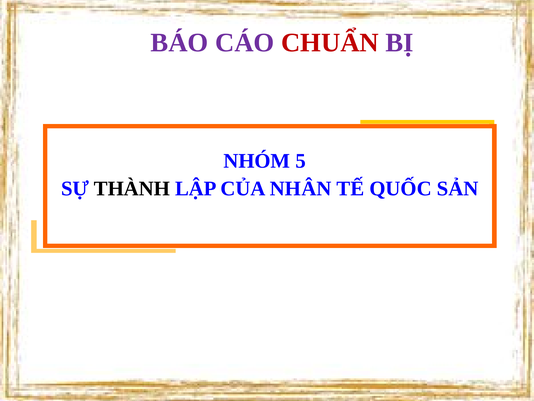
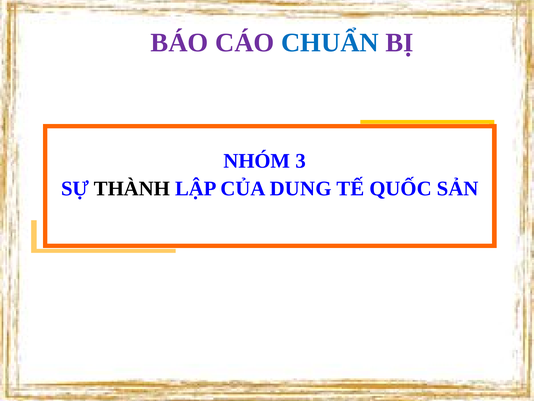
CHUẨN colour: red -> blue
5: 5 -> 3
NHÂN: NHÂN -> DUNG
